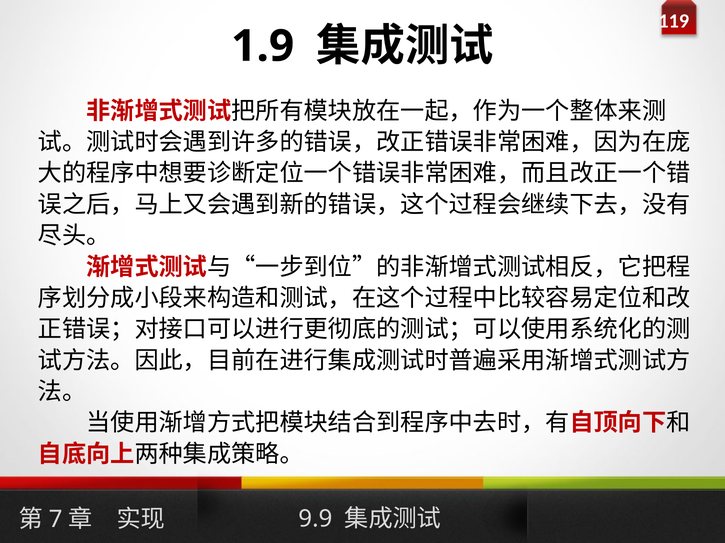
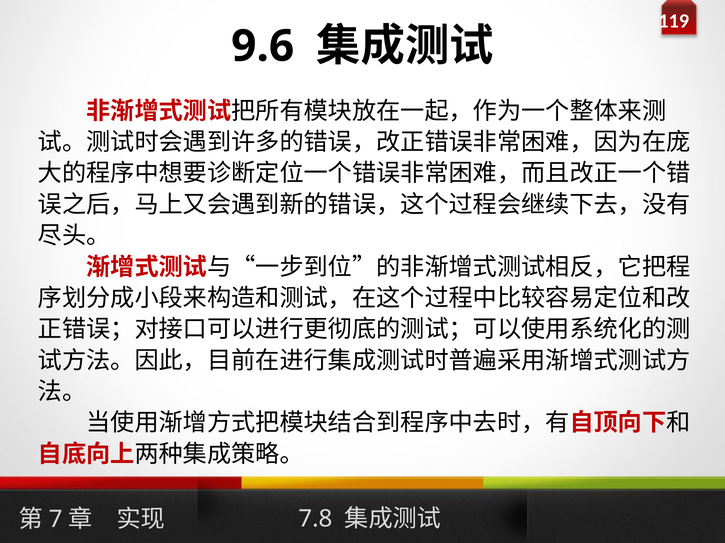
1.9: 1.9 -> 9.6
9.9: 9.9 -> 7.8
